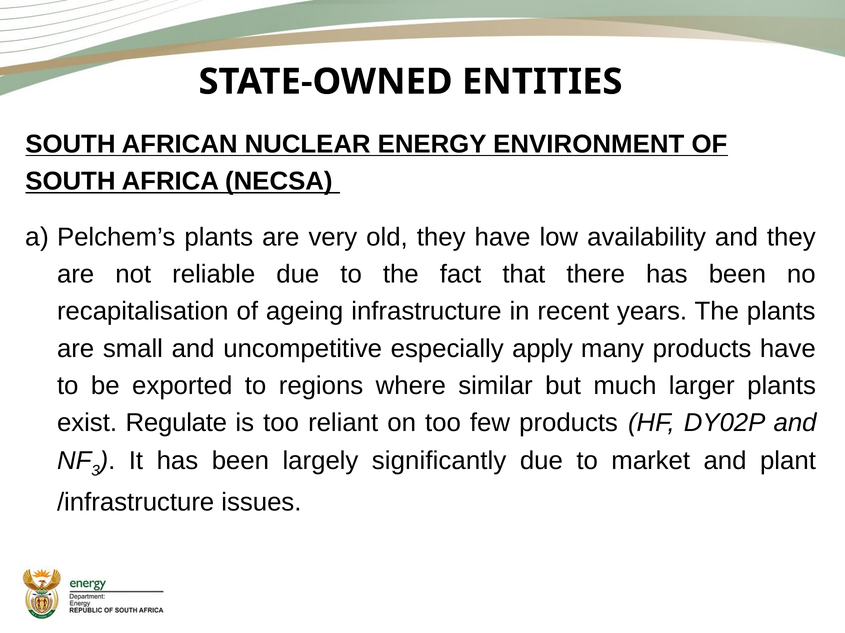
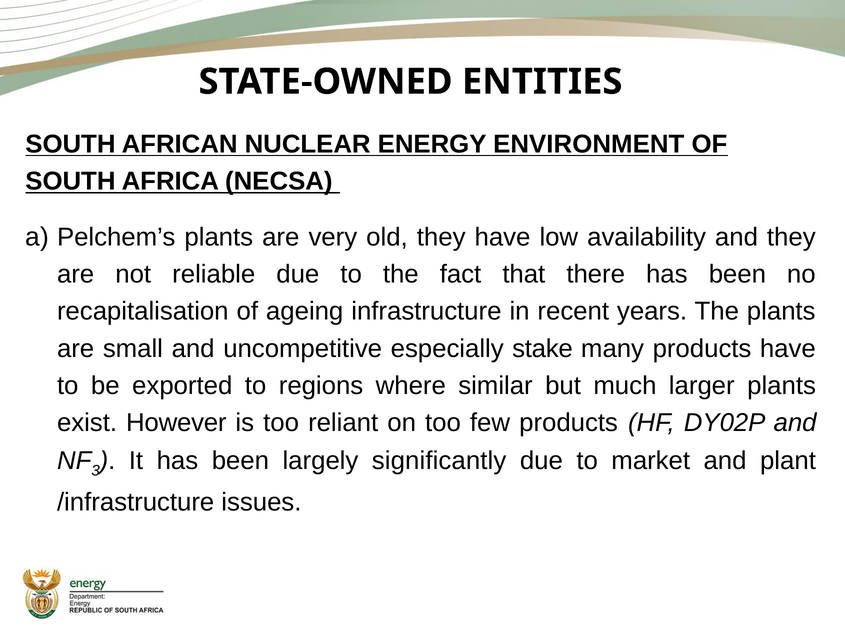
apply: apply -> stake
Regulate: Regulate -> However
